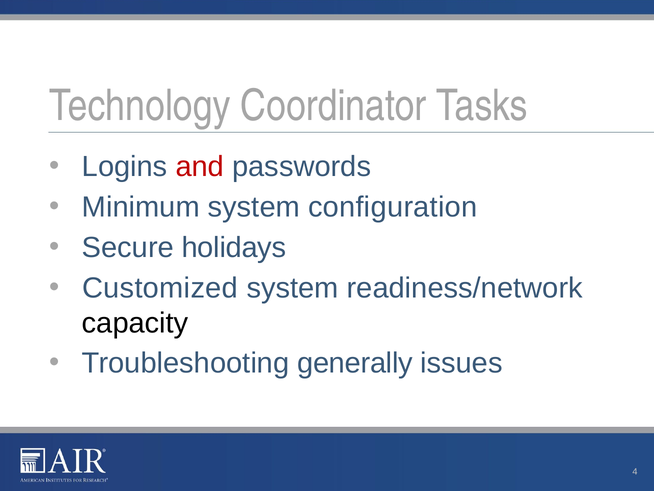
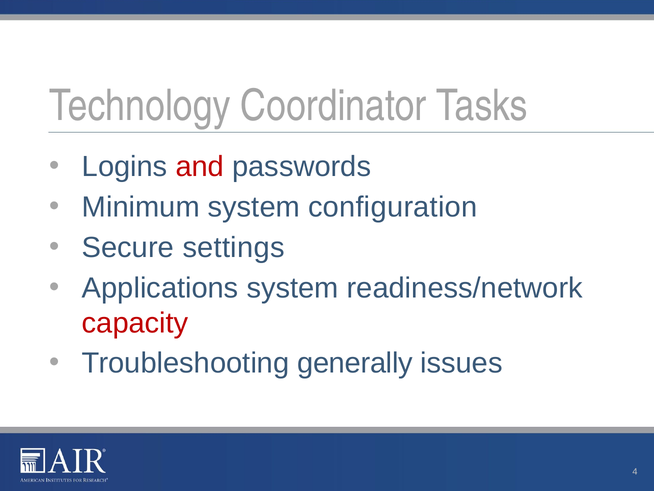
holidays: holidays -> settings
Customized: Customized -> Applications
capacity colour: black -> red
